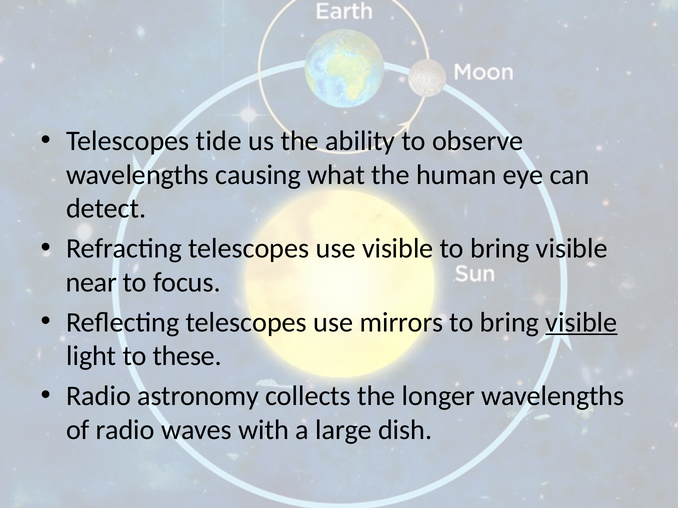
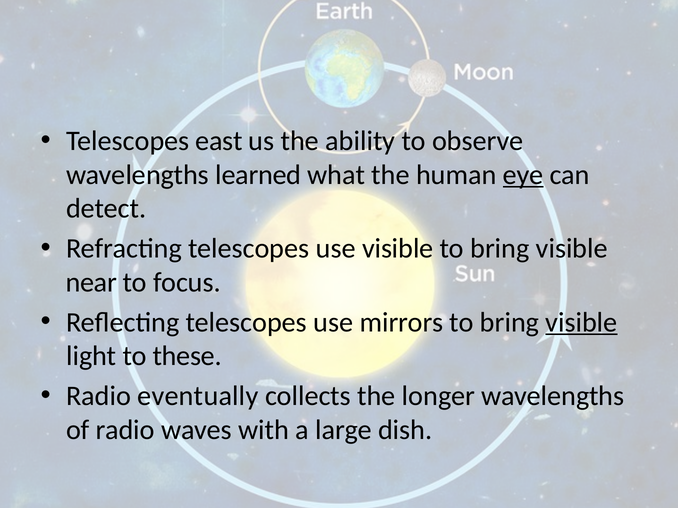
tide: tide -> east
causing: causing -> learned
eye underline: none -> present
astronomy: astronomy -> eventually
